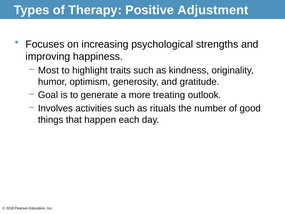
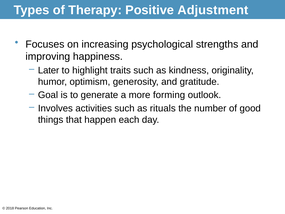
Most: Most -> Later
treating: treating -> forming
